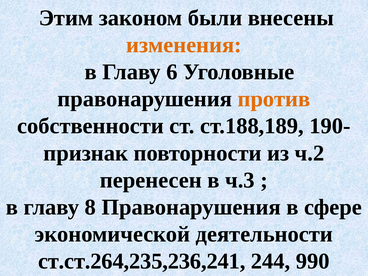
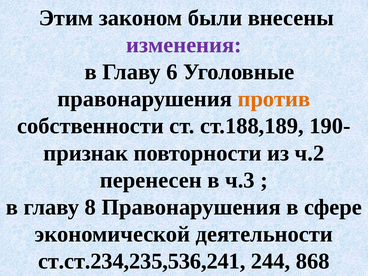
изменения colour: orange -> purple
ст.ст.264,235,236,241: ст.ст.264,235,236,241 -> ст.ст.234,235,536,241
990: 990 -> 868
